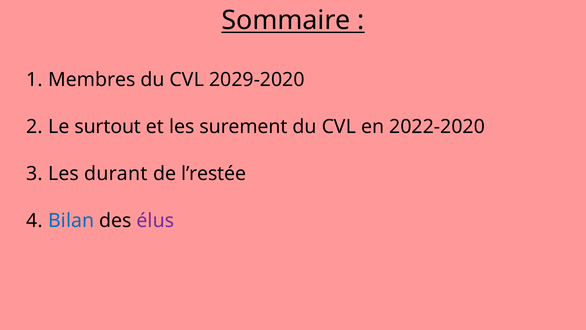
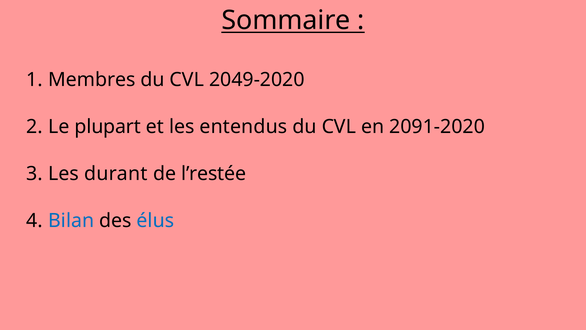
2029-2020: 2029-2020 -> 2049-2020
surtout: surtout -> plupart
surement: surement -> entendus
2022-2020: 2022-2020 -> 2091-2020
élus colour: purple -> blue
